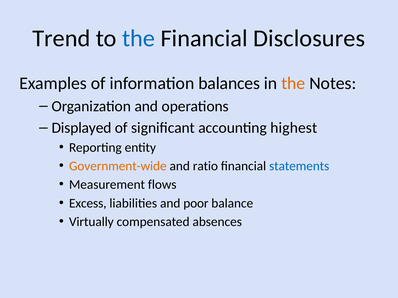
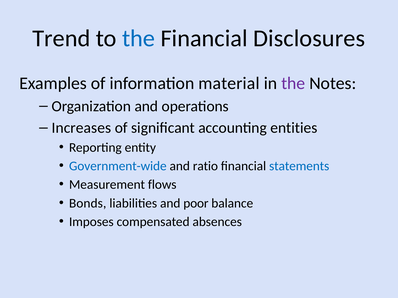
balances: balances -> material
the at (293, 83) colour: orange -> purple
Displayed: Displayed -> Increases
highest: highest -> entities
Government-wide colour: orange -> blue
Excess: Excess -> Bonds
Virtually: Virtually -> Imposes
